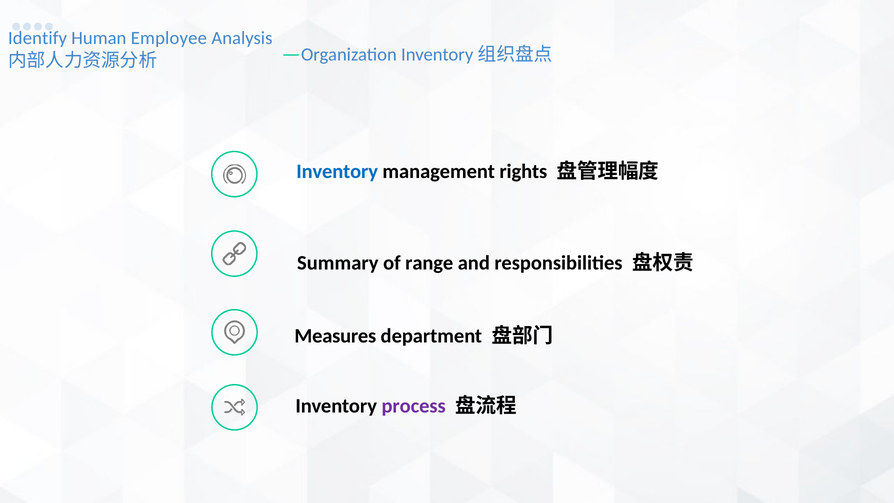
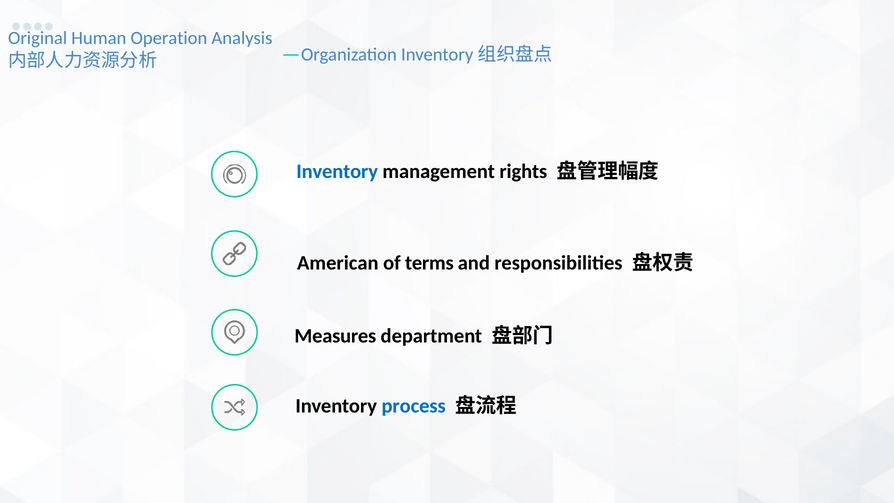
Identify: Identify -> Original
Employee: Employee -> Operation
Summary: Summary -> American
range: range -> terms
process colour: purple -> blue
